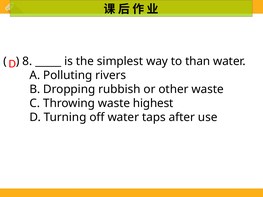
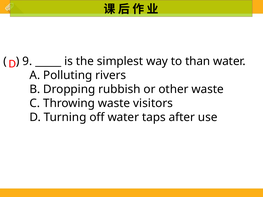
8: 8 -> 9
highest: highest -> visitors
